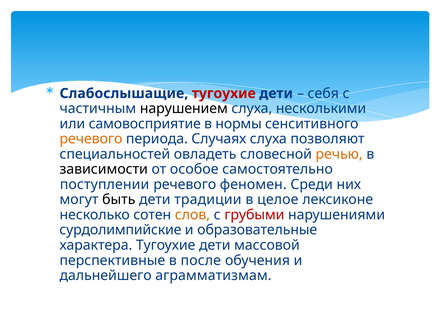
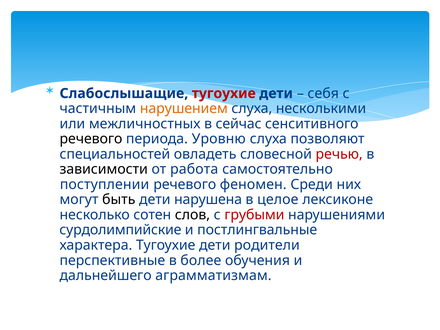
нарушением colour: black -> orange
самовосприятие: самовосприятие -> межличностных
нормы: нормы -> сейчас
речевого at (91, 139) colour: orange -> black
Случаях: Случаях -> Уровню
речью colour: orange -> red
особое: особое -> работа
традиции: традиции -> нарушена
слов colour: orange -> black
образовательные: образовательные -> постлингвальные
массовой: массовой -> родители
после: после -> более
